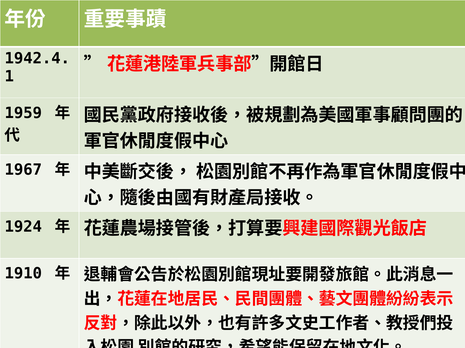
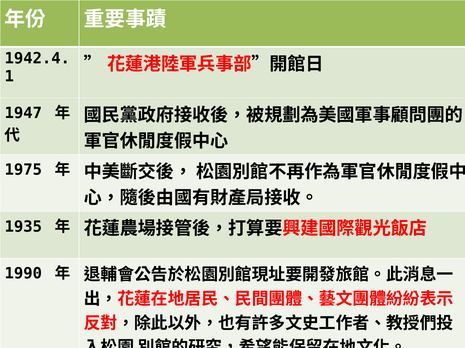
1959: 1959 -> 1947
1967: 1967 -> 1975
1924: 1924 -> 1935
1910: 1910 -> 1990
